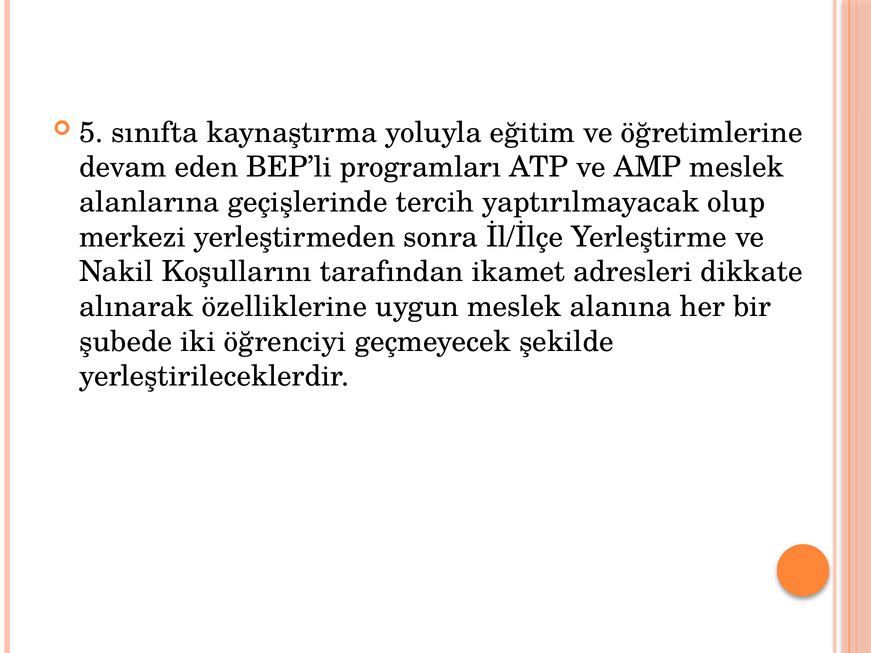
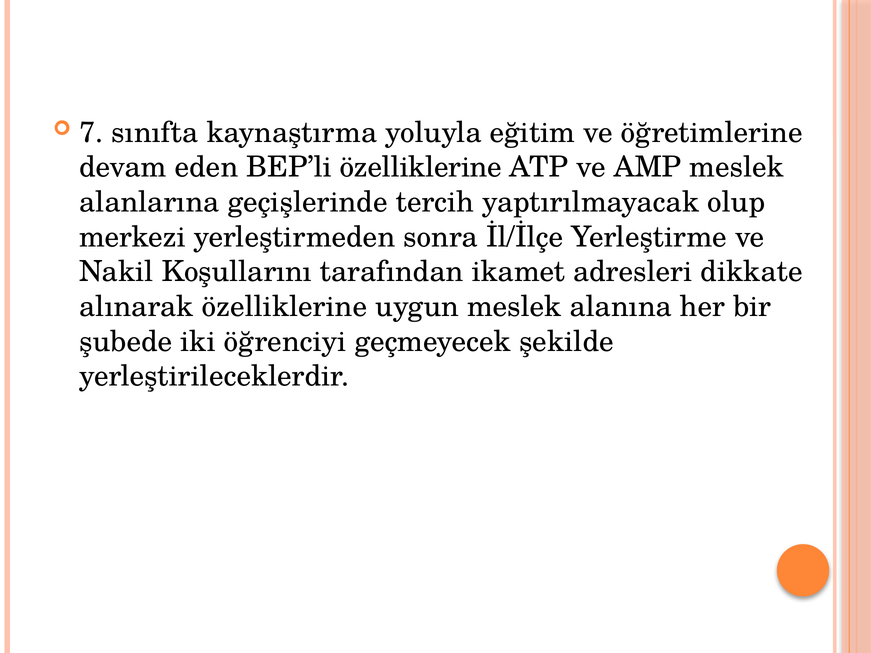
5: 5 -> 7
BEP’li programları: programları -> özelliklerine
